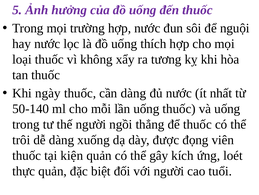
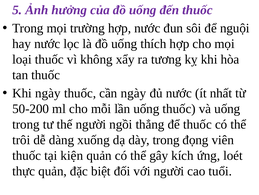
cần dàng: dàng -> ngày
50-140: 50-140 -> 50-200
dày được: được -> trong
